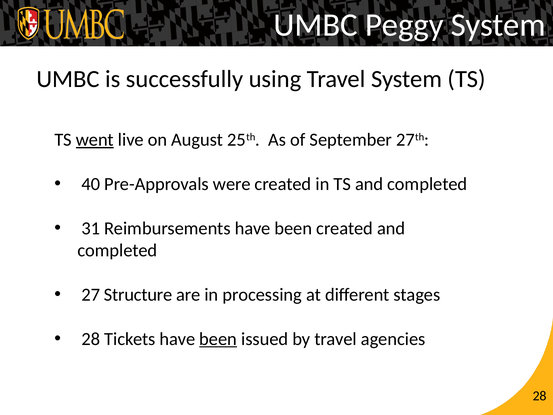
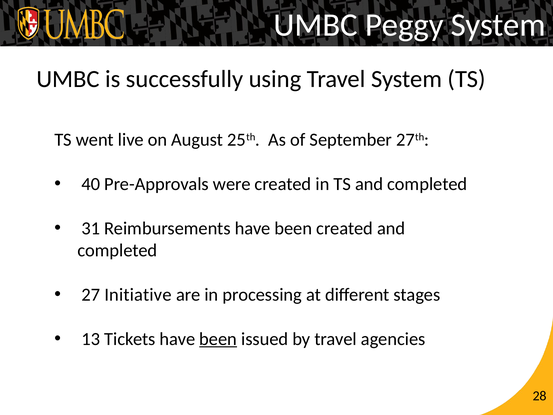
went underline: present -> none
Structure: Structure -> Initiative
28 at (91, 339): 28 -> 13
